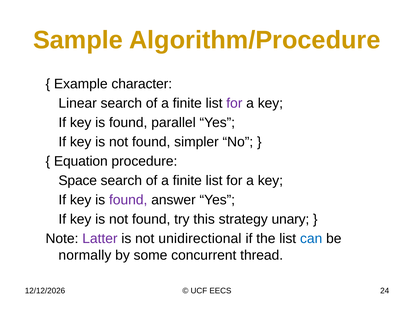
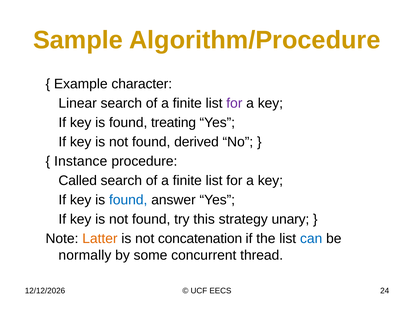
parallel: parallel -> treating
simpler: simpler -> derived
Equation: Equation -> Instance
Space: Space -> Called
found at (128, 200) colour: purple -> blue
Latter colour: purple -> orange
unidirectional: unidirectional -> concatenation
